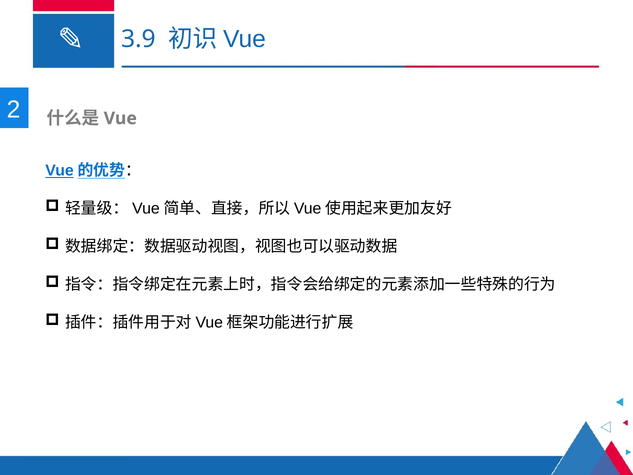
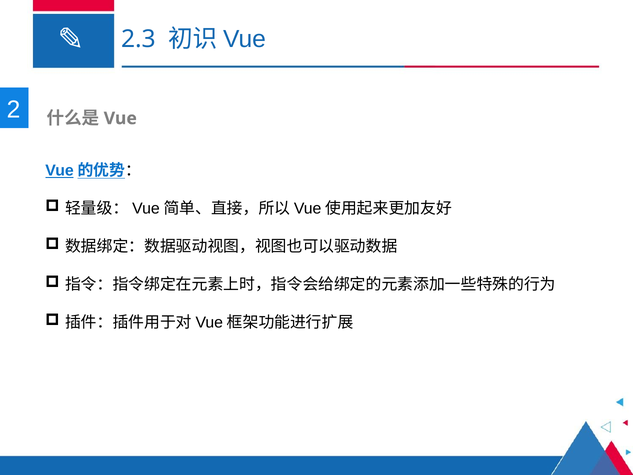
3.9: 3.9 -> 2.3
